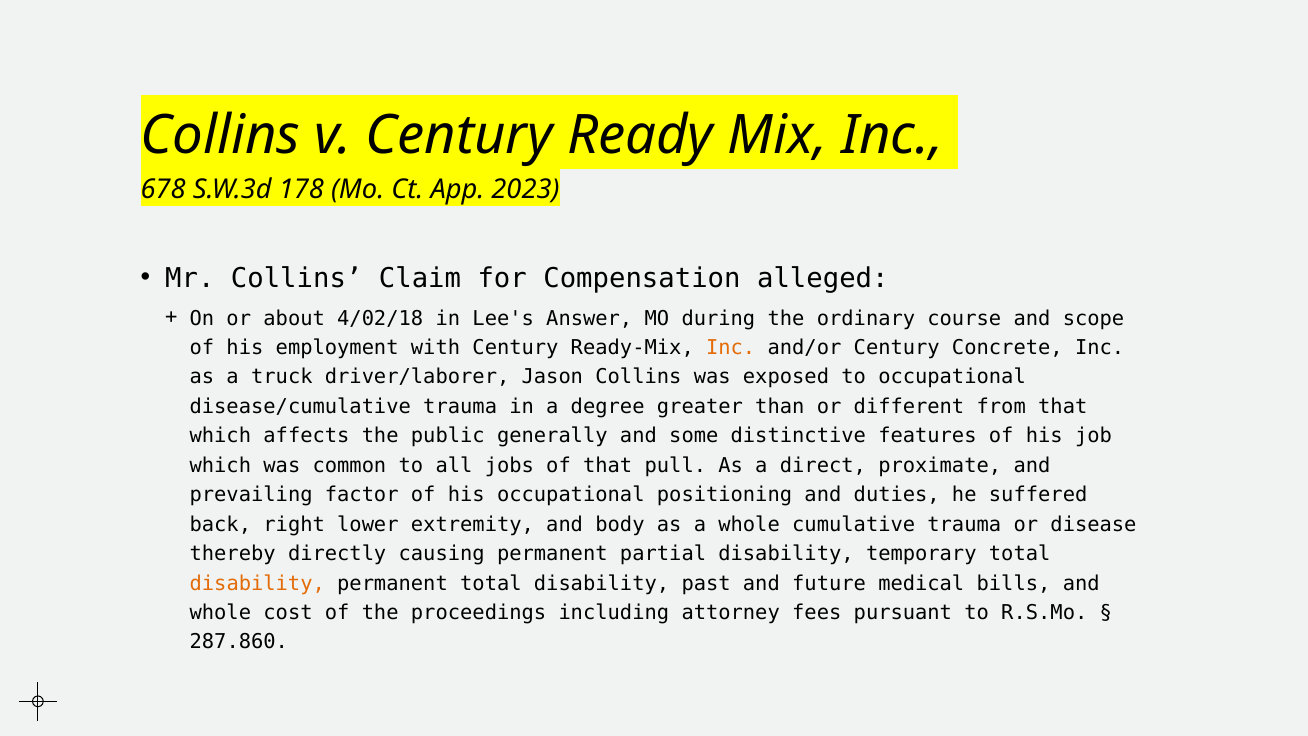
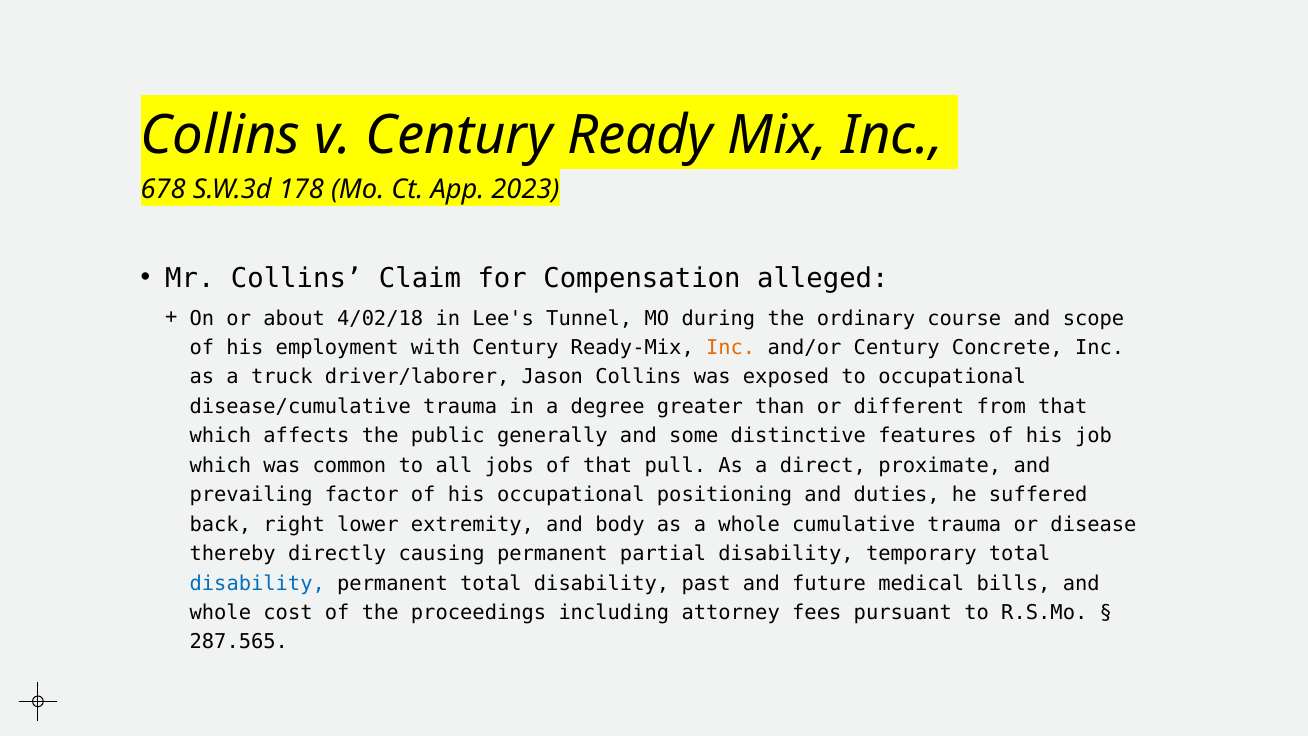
Answer: Answer -> Tunnel
disability at (257, 583) colour: orange -> blue
287.860: 287.860 -> 287.565
